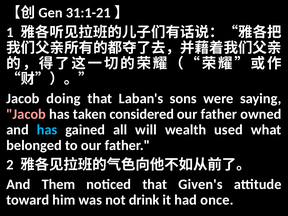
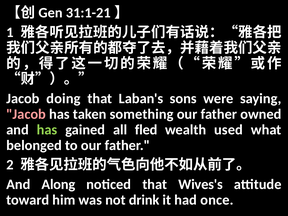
considered: considered -> something
has at (47, 130) colour: light blue -> light green
will: will -> fled
Them: Them -> Along
Given's: Given's -> Wives's
